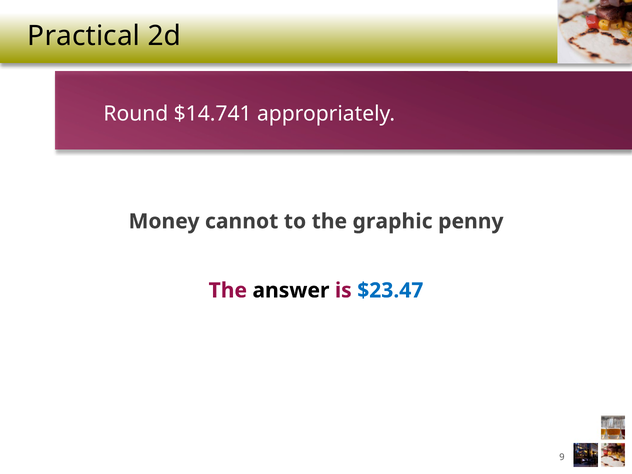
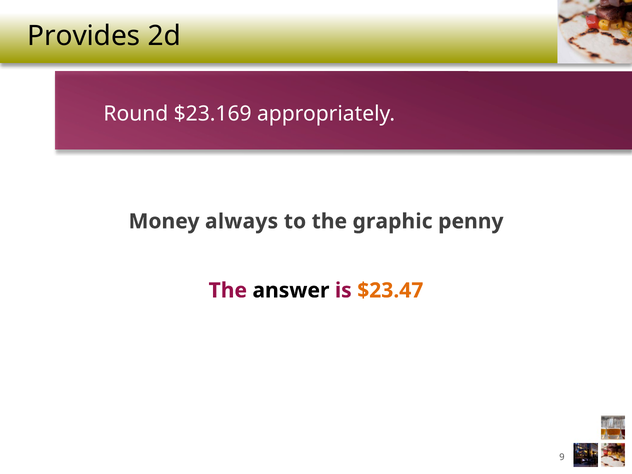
Practical: Practical -> Provides
$14.741: $14.741 -> $23.169
cannot: cannot -> always
$23.47 colour: blue -> orange
